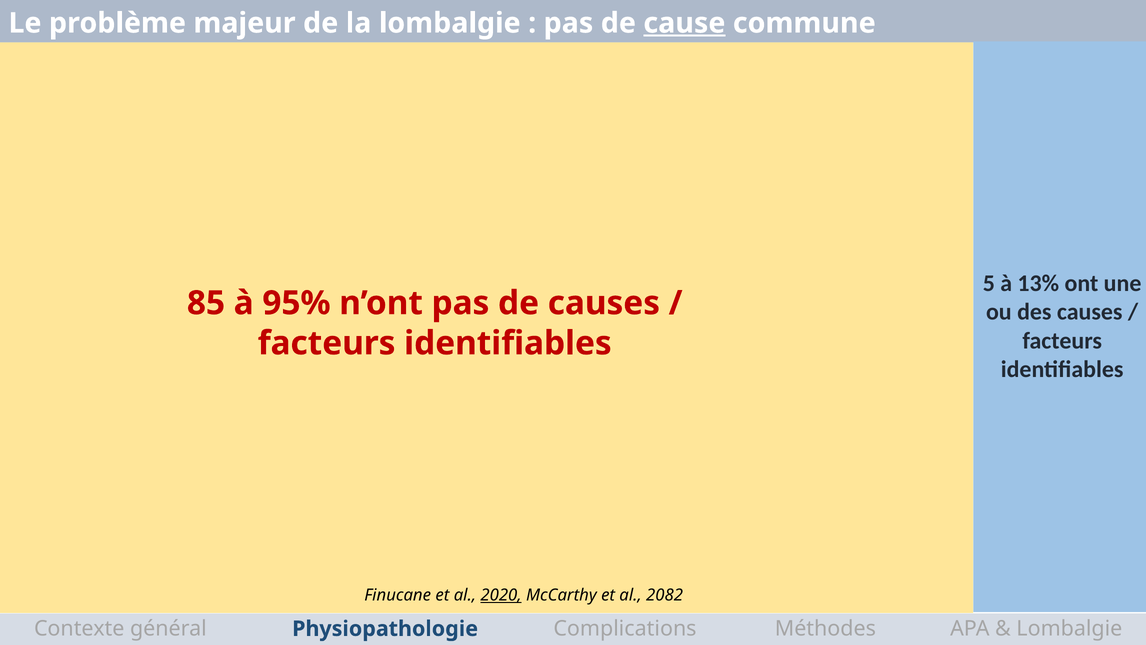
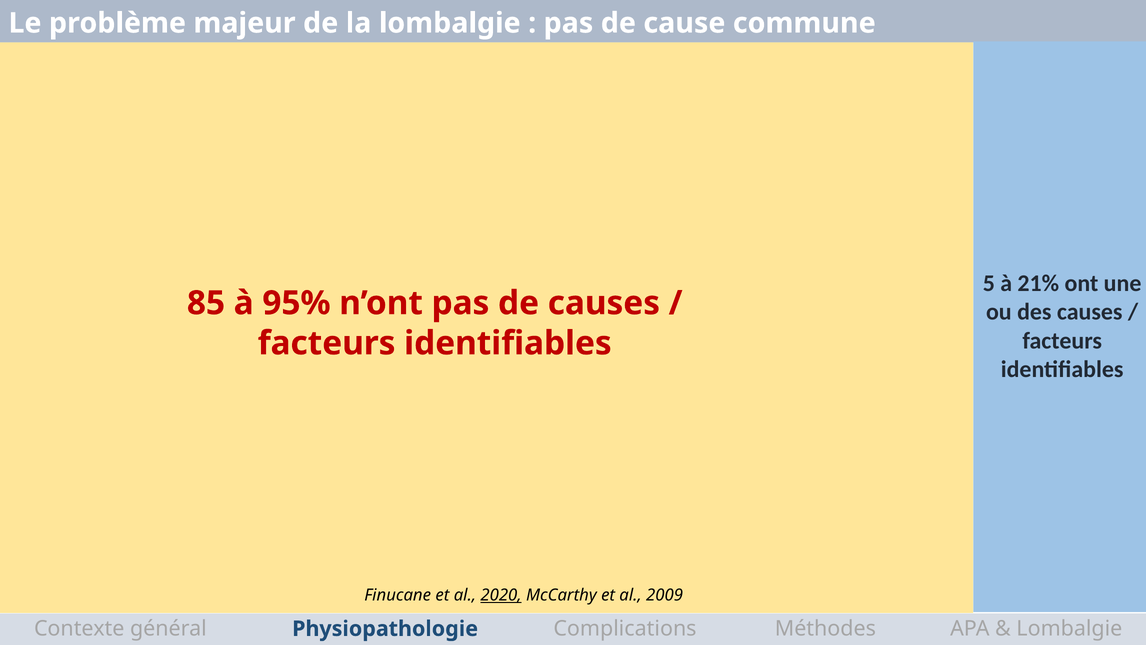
cause underline: present -> none
13%: 13% -> 21%
2082: 2082 -> 2009
